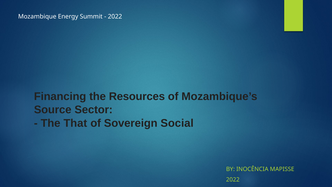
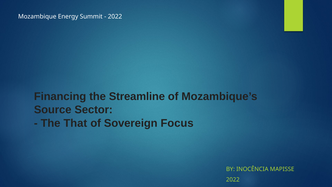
Resources: Resources -> Streamline
Social: Social -> Focus
